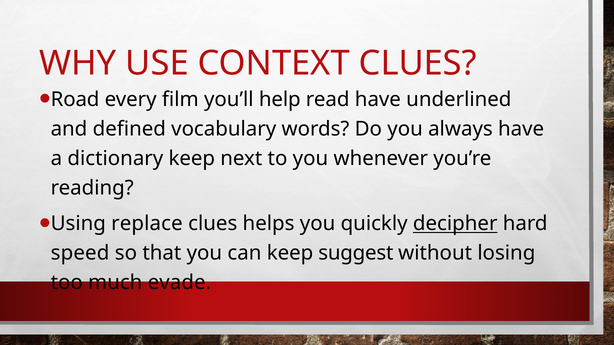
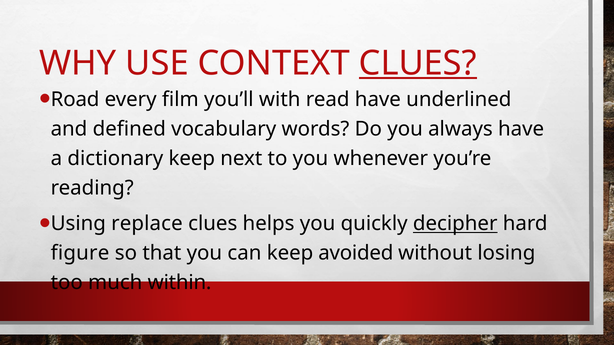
CLUES at (418, 63) underline: none -> present
help: help -> with
speed: speed -> figure
suggest: suggest -> avoided
evade: evade -> within
